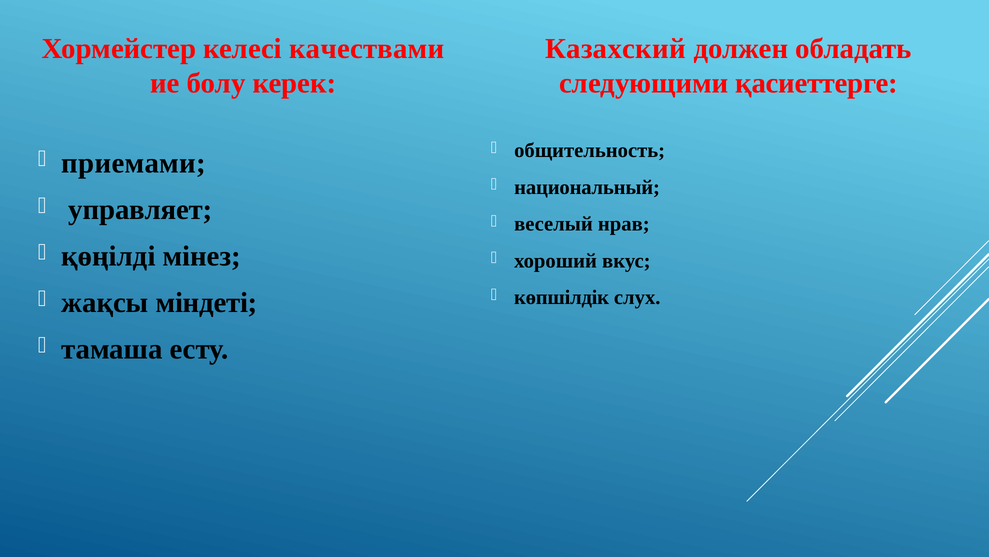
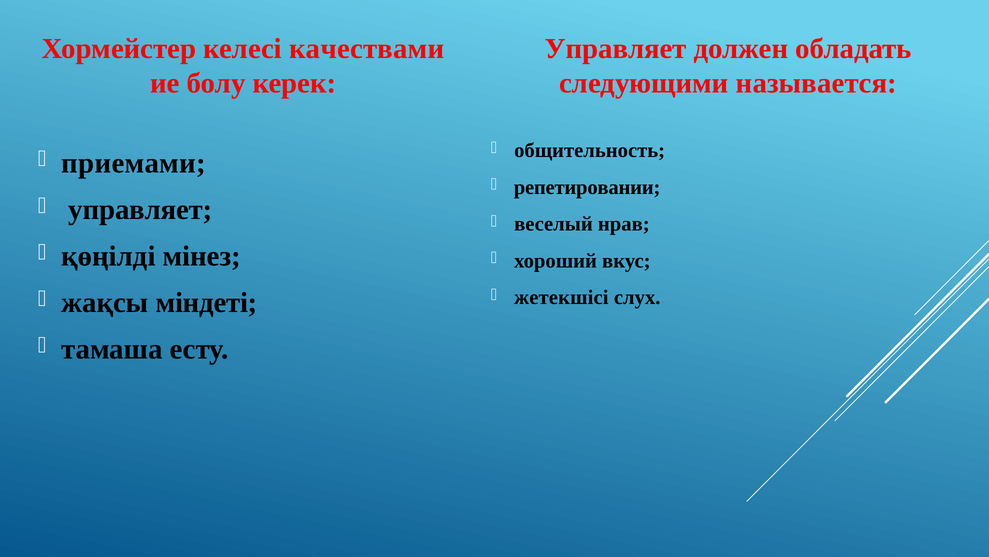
Казахский at (615, 49): Казахский -> Управляет
қасиеттерге: қасиеттерге -> называется
национальный: национальный -> репетировании
көпшілдік: көпшілдік -> жетекшісі
